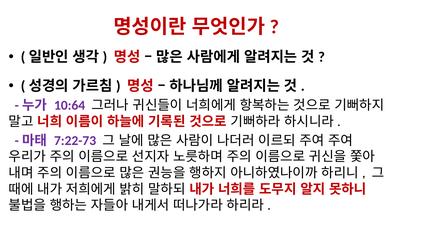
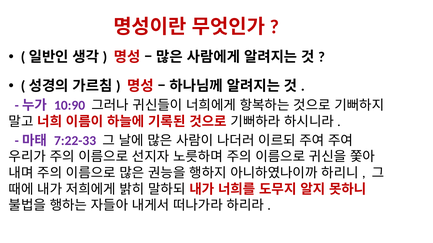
10:64: 10:64 -> 10:90
7:22-73: 7:22-73 -> 7:22-33
